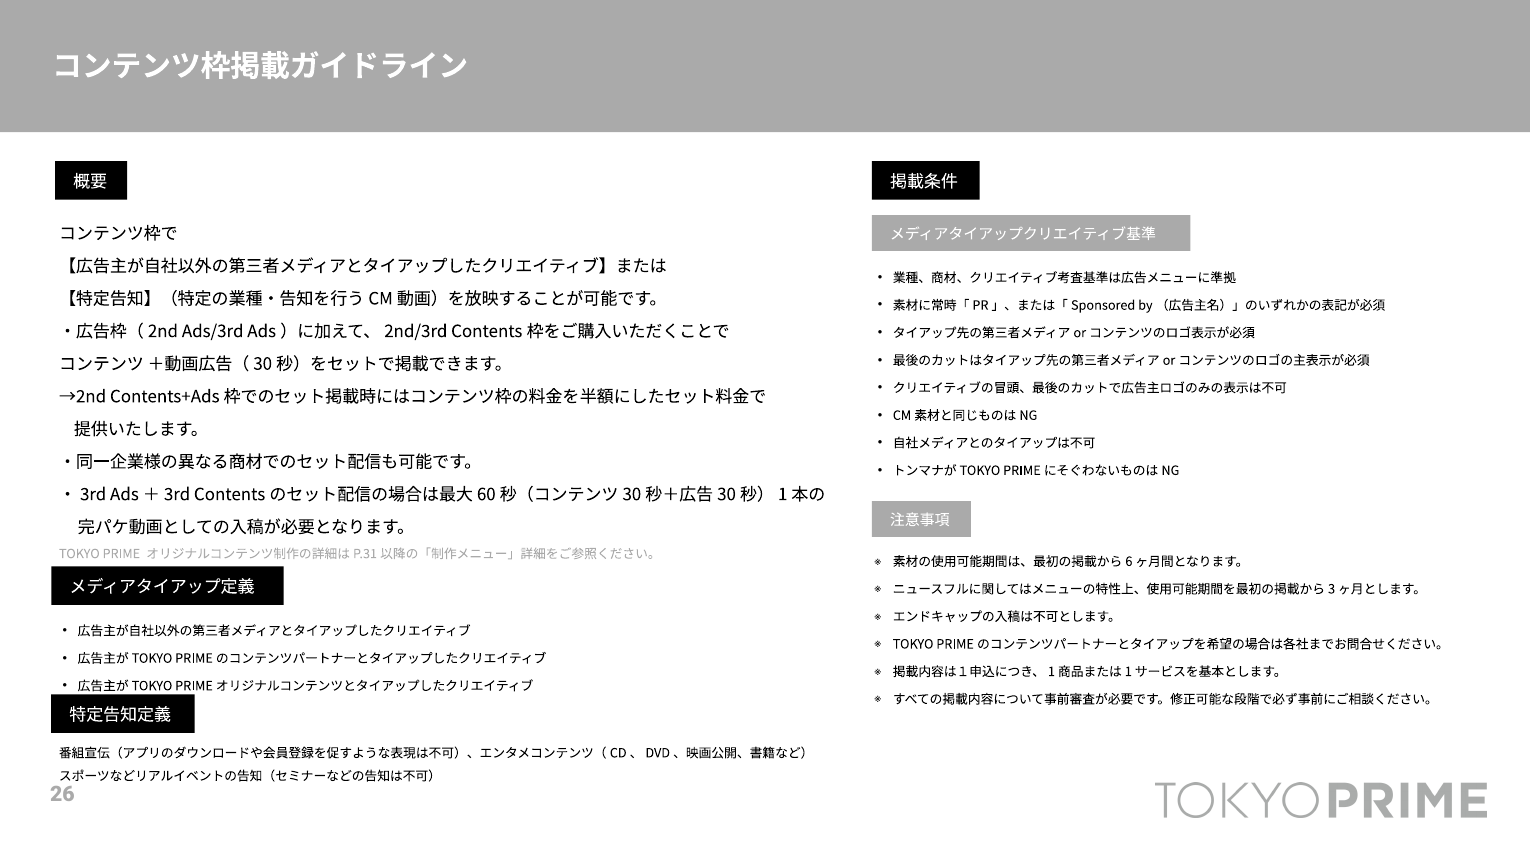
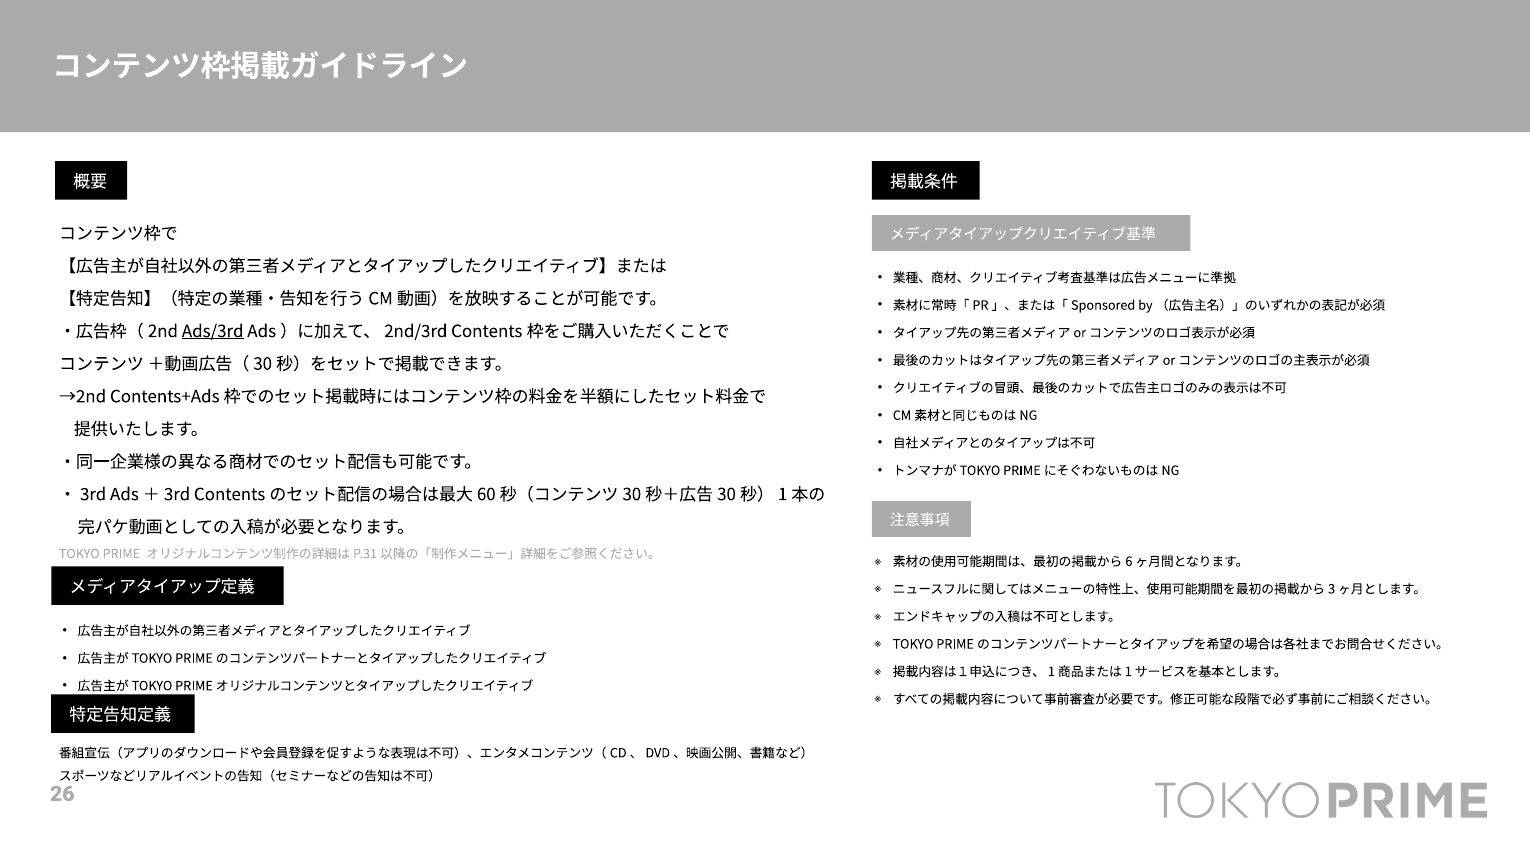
Ads/3rd underline: none -> present
